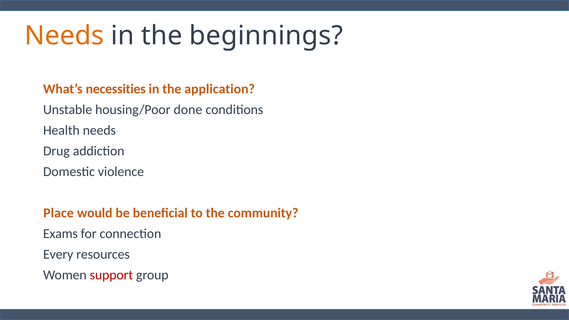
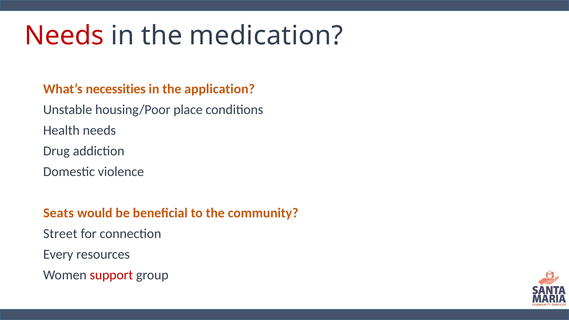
Needs at (64, 36) colour: orange -> red
beginnings: beginnings -> medication
done: done -> place
Place: Place -> Seats
Exams: Exams -> Street
